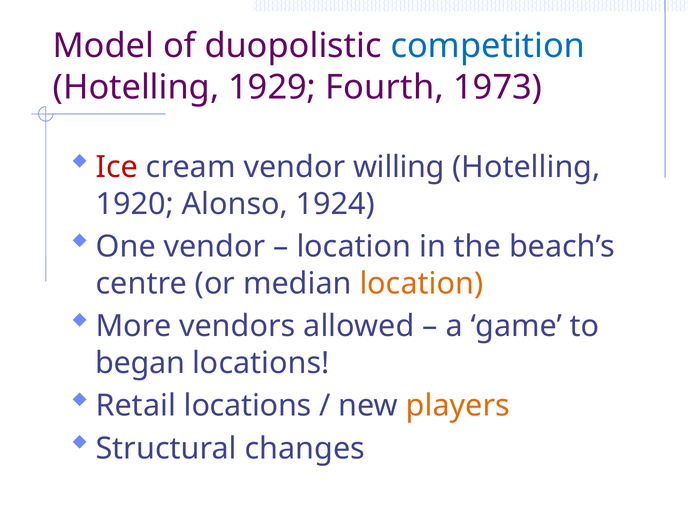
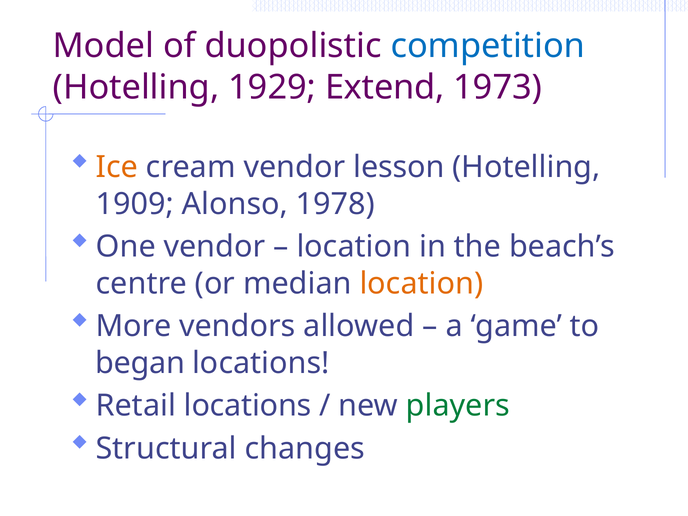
Fourth: Fourth -> Extend
Ice colour: red -> orange
willing: willing -> lesson
1920: 1920 -> 1909
1924: 1924 -> 1978
players colour: orange -> green
